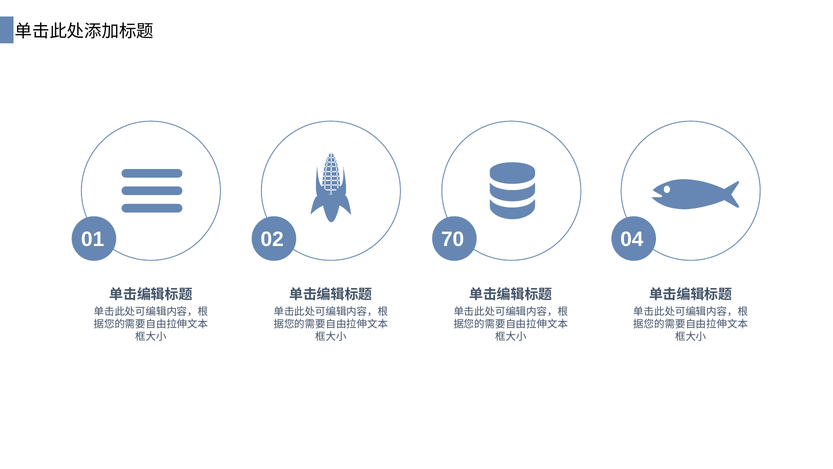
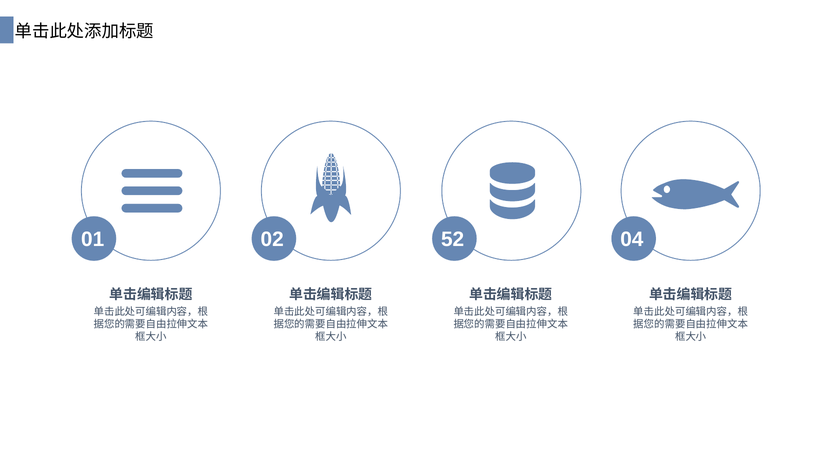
70: 70 -> 52
